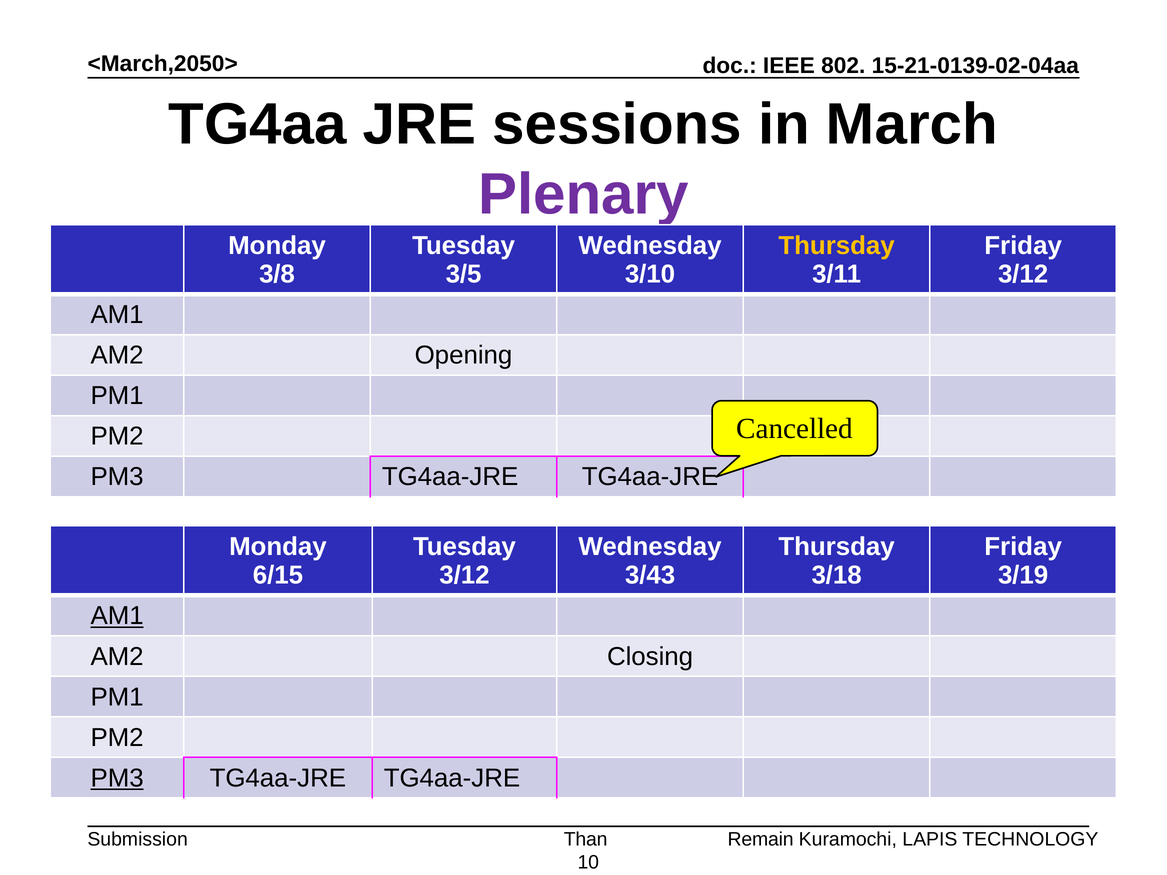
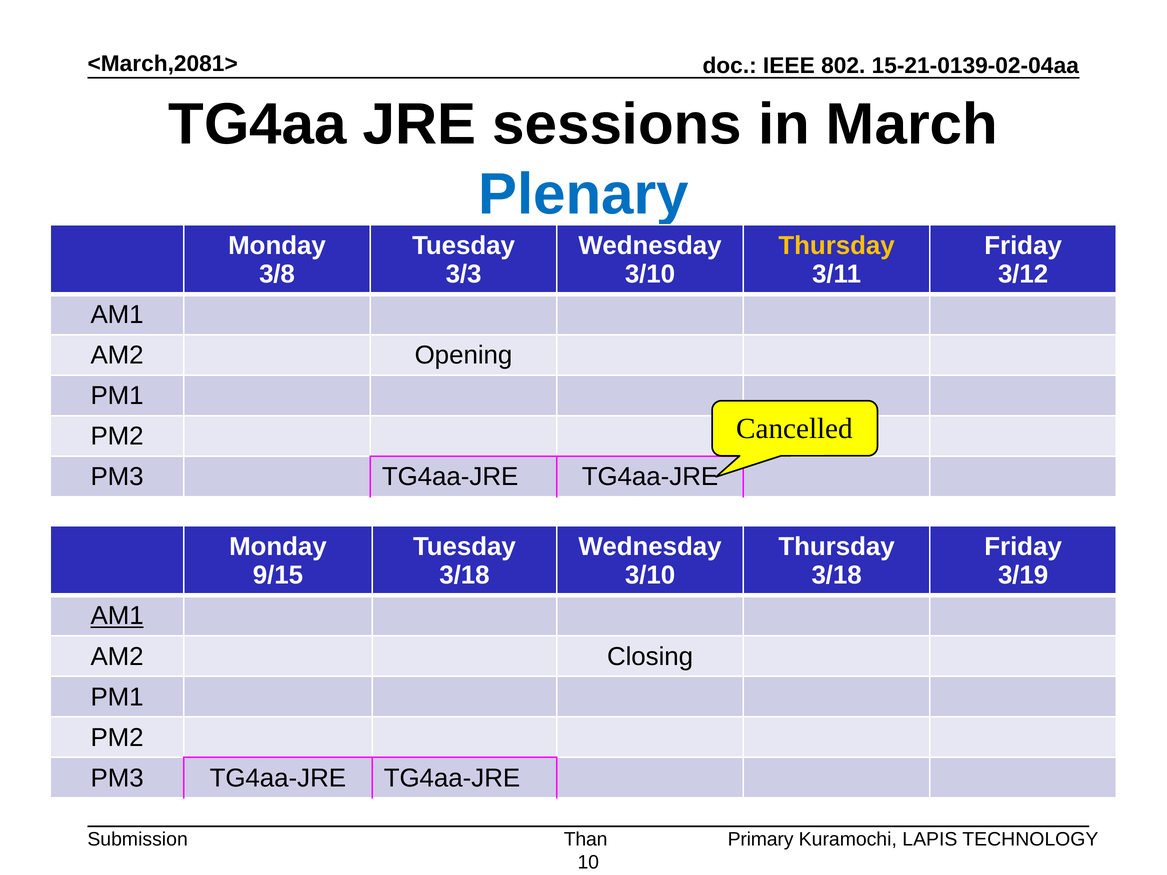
<March,2050>: <March,2050> -> <March,2081>
Plenary colour: purple -> blue
3/5: 3/5 -> 3/3
6/15: 6/15 -> 9/15
3/12 at (464, 576): 3/12 -> 3/18
3/43 at (650, 576): 3/43 -> 3/10
PM3 at (117, 778) underline: present -> none
Remain: Remain -> Primary
